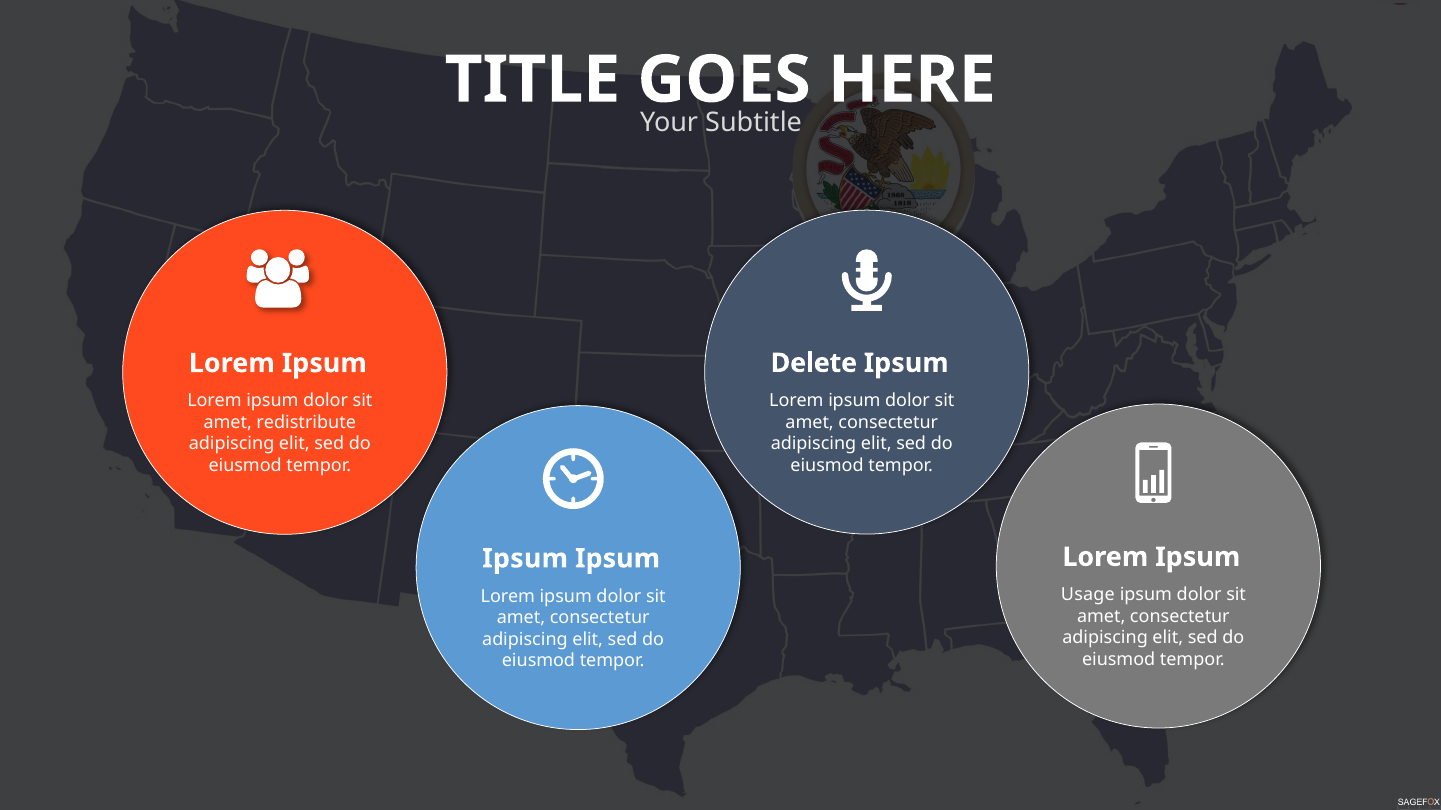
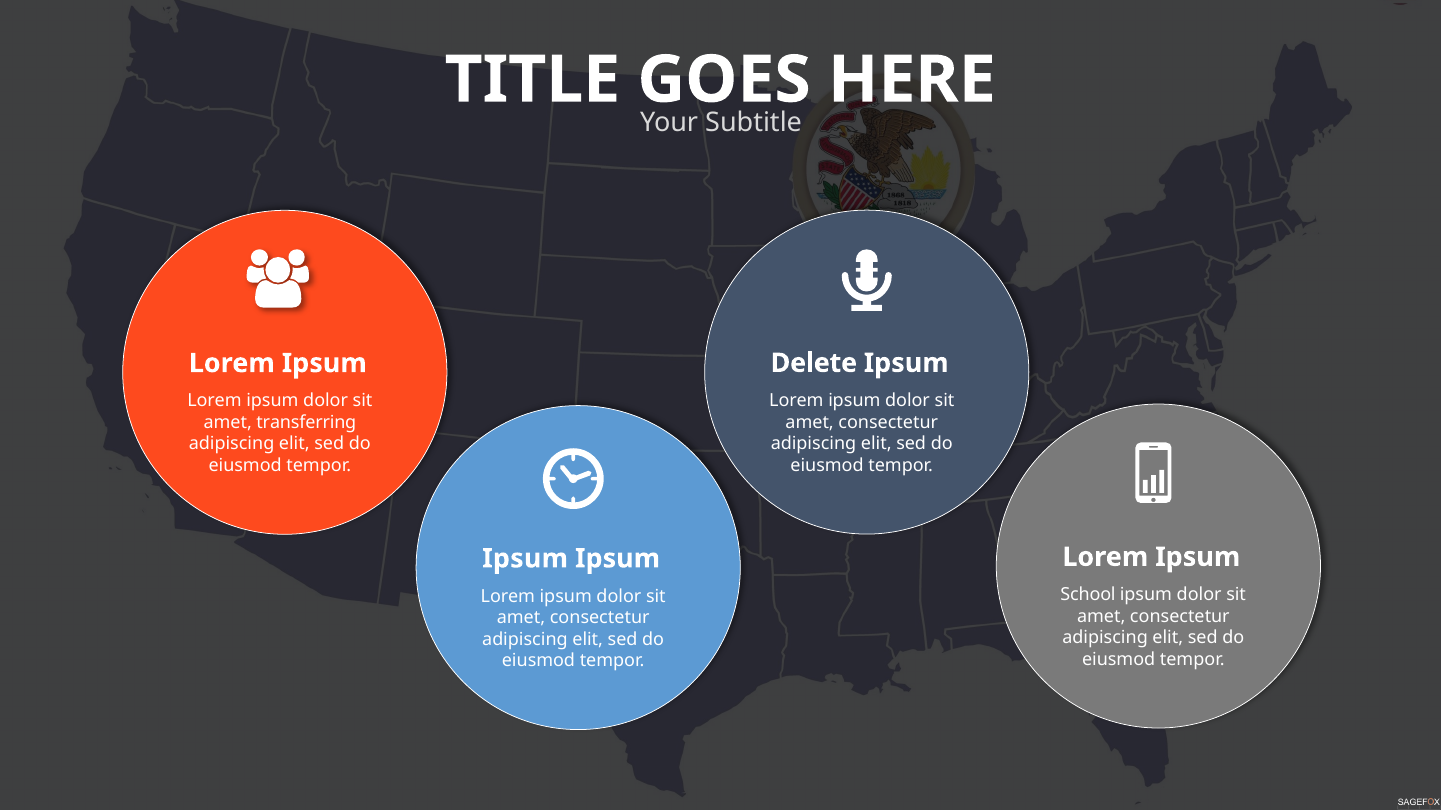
redistribute: redistribute -> transferring
Usage: Usage -> School
